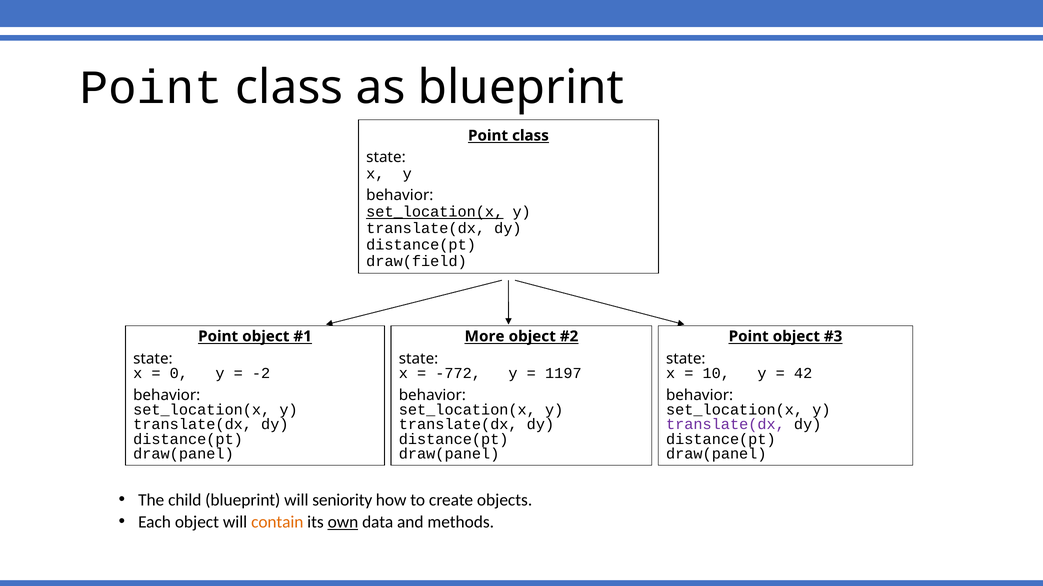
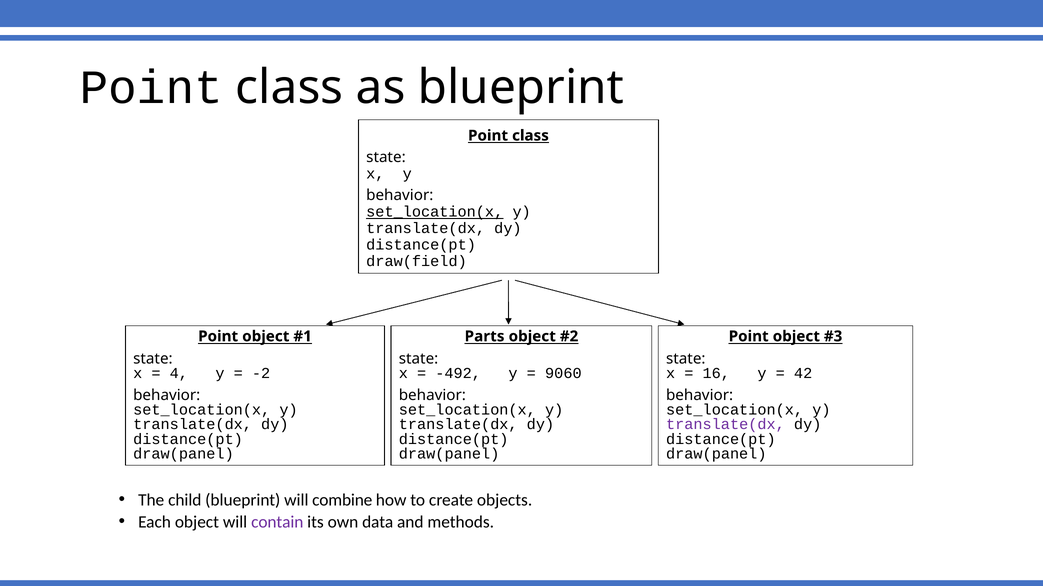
More: More -> Parts
0: 0 -> 4
-772: -772 -> -492
1197: 1197 -> 9060
10: 10 -> 16
seniority: seniority -> combine
contain colour: orange -> purple
own underline: present -> none
